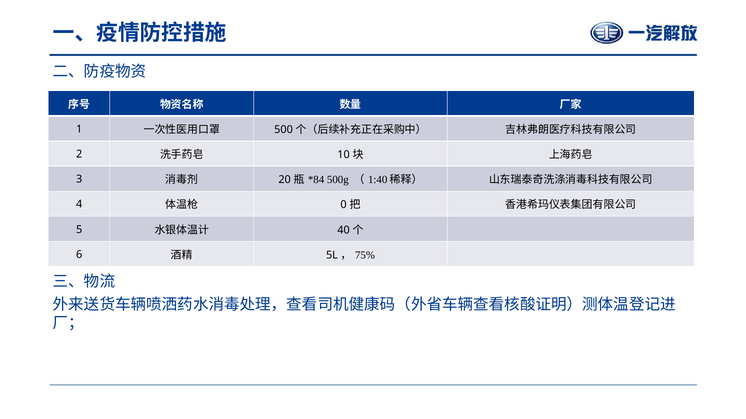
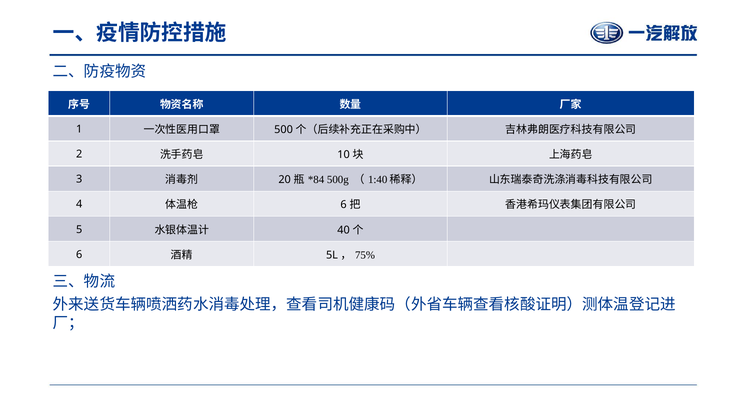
0 at (344, 205): 0 -> 6
